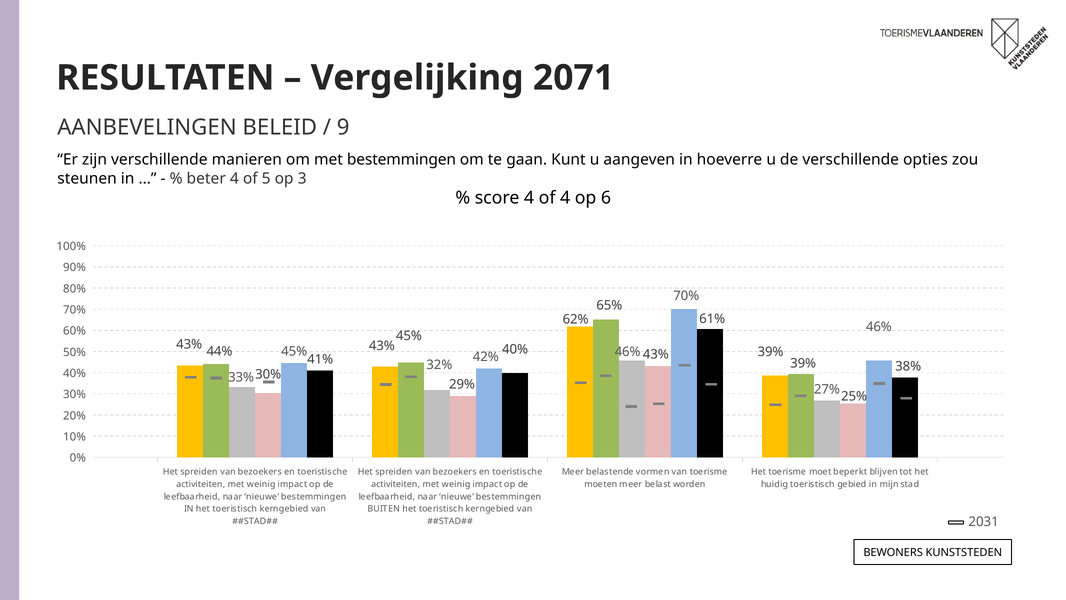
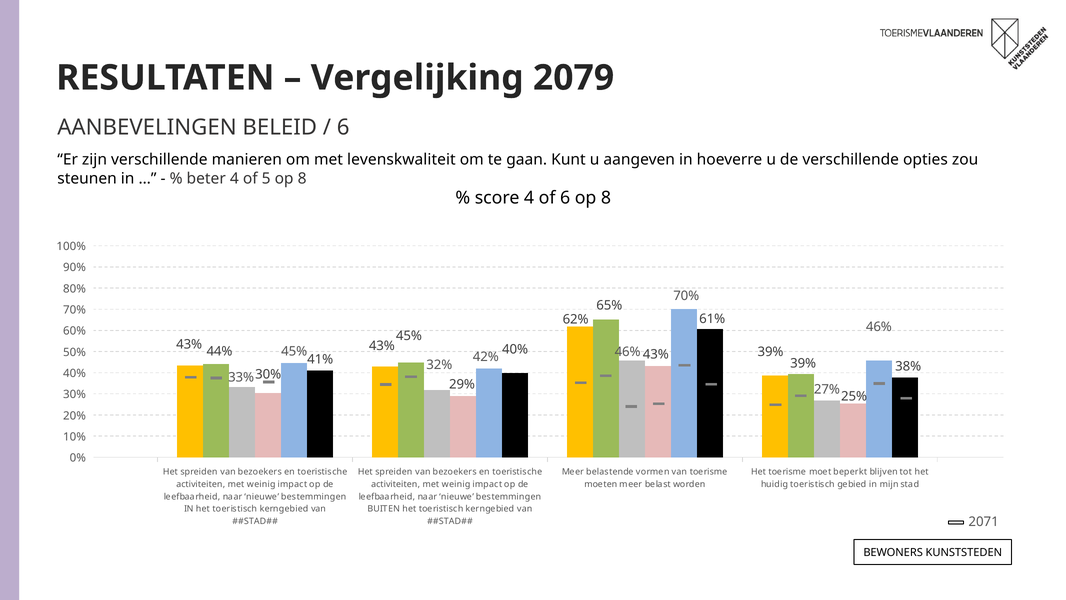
2071: 2071 -> 2079
9 at (343, 127): 9 -> 6
met bestemmingen: bestemmingen -> levenskwaliteit
5 op 3: 3 -> 8
of 4: 4 -> 6
6 at (606, 198): 6 -> 8
2031: 2031 -> 2071
